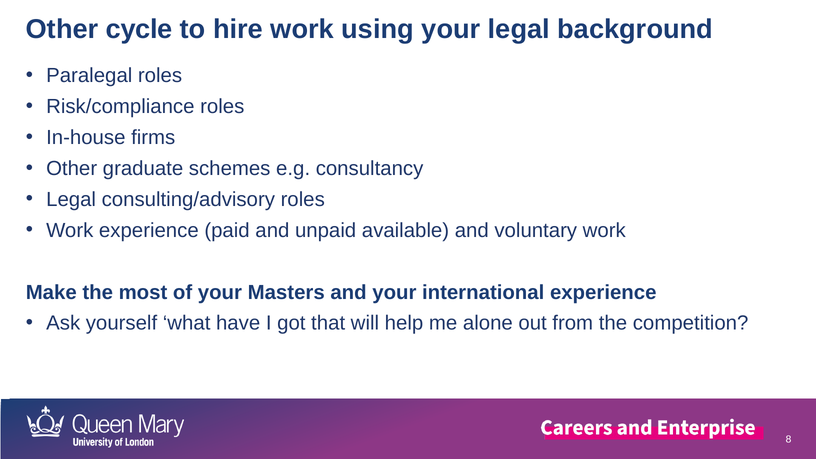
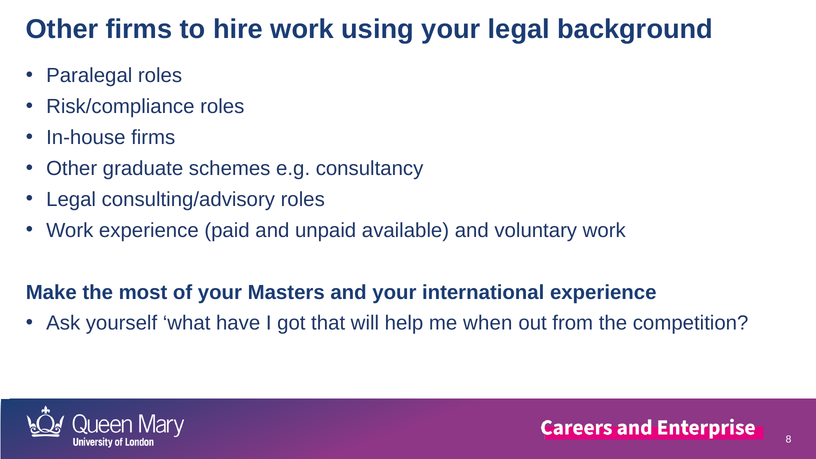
Other cycle: cycle -> firms
alone: alone -> when
